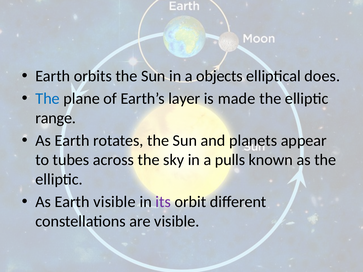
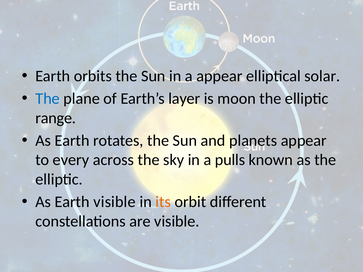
a objects: objects -> appear
does: does -> solar
made: made -> moon
tubes: tubes -> every
its colour: purple -> orange
